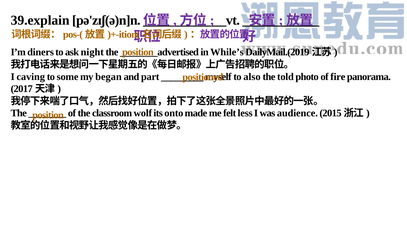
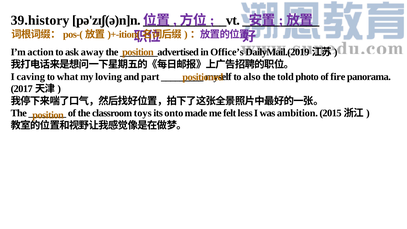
39.explain: 39.explain -> 39.history
diners: diners -> action
night: night -> away
While’s: While’s -> Office’s
some: some -> what
began: began -> loving
wolf: wolf -> toys
audience: audience -> ambition
